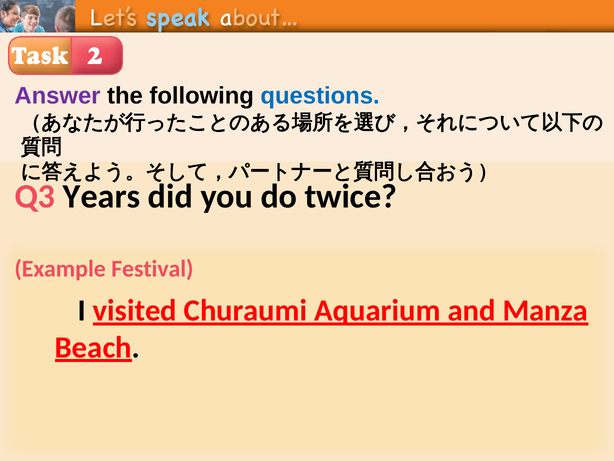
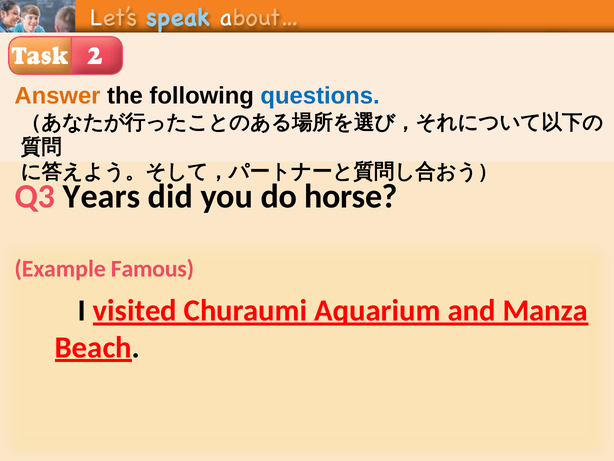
Answer colour: purple -> orange
twice: twice -> horse
Festival: Festival -> Famous
